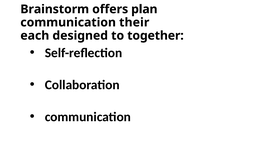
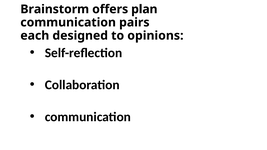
their: their -> pairs
together: together -> opinions
